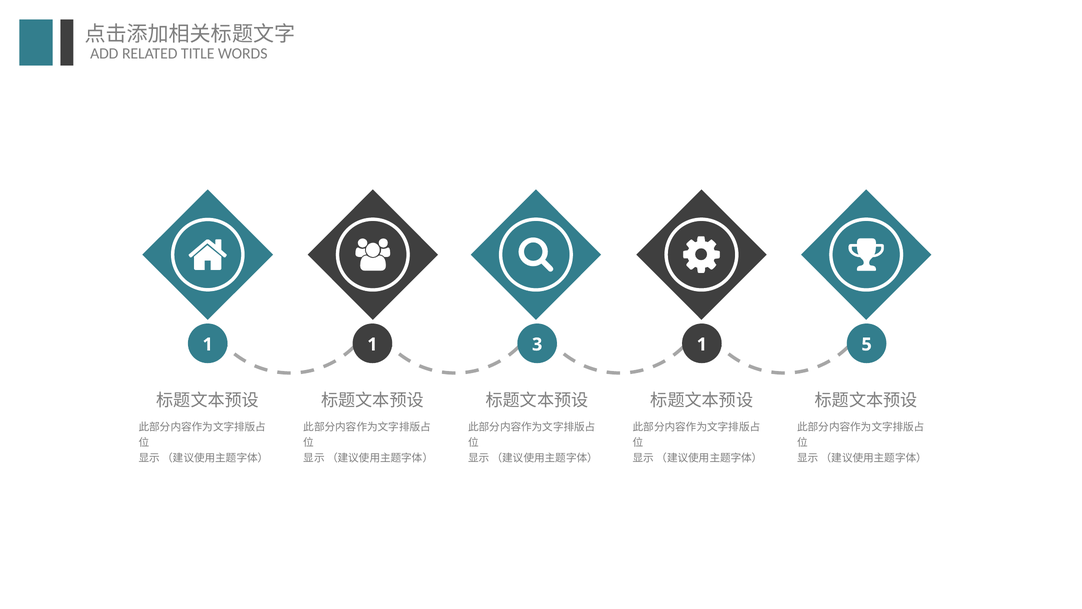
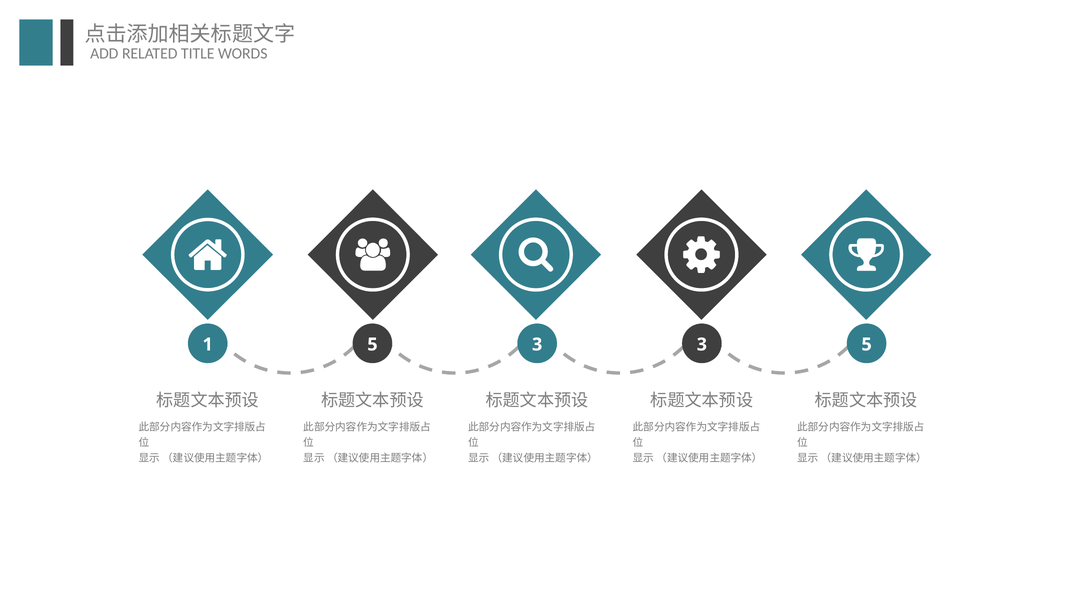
1 1: 1 -> 5
3 1: 1 -> 3
